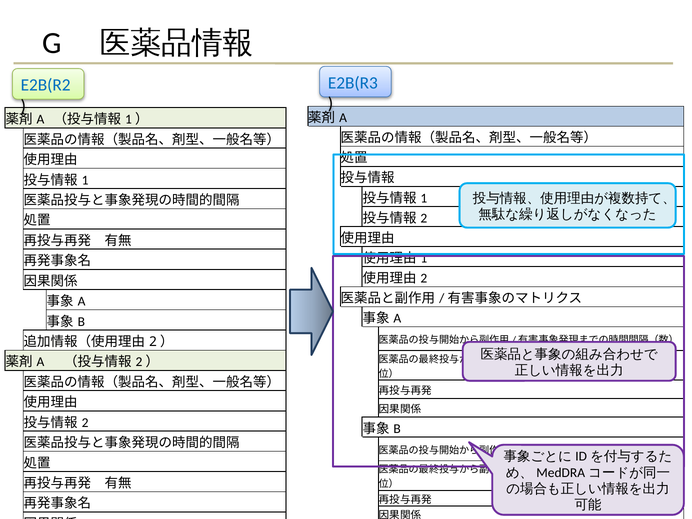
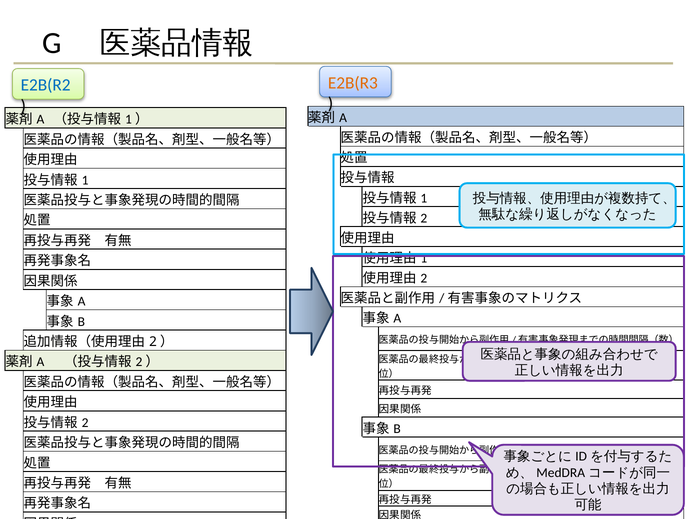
E2B(R3 colour: blue -> orange
